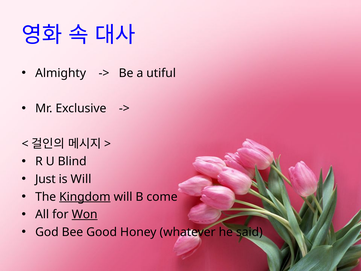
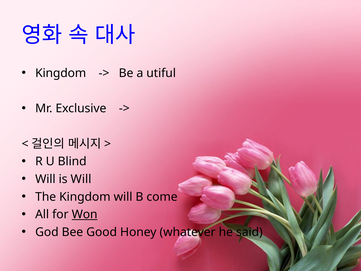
Almighty at (61, 73): Almighty -> Kingdom
Just at (45, 179): Just -> Will
Kingdom at (85, 197) underline: present -> none
